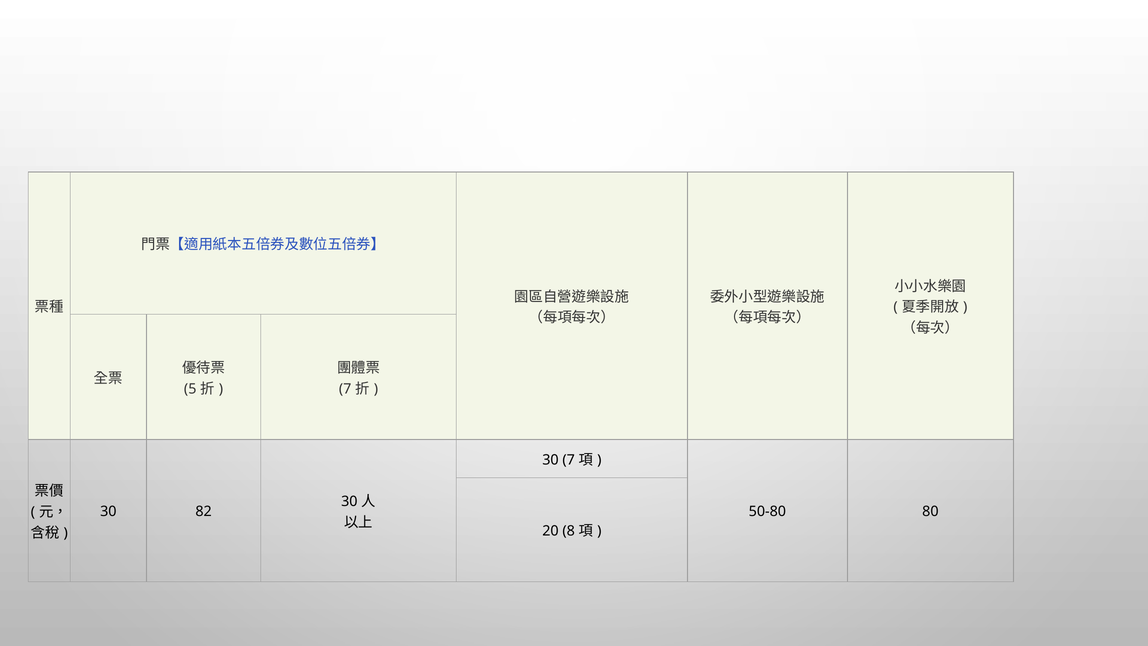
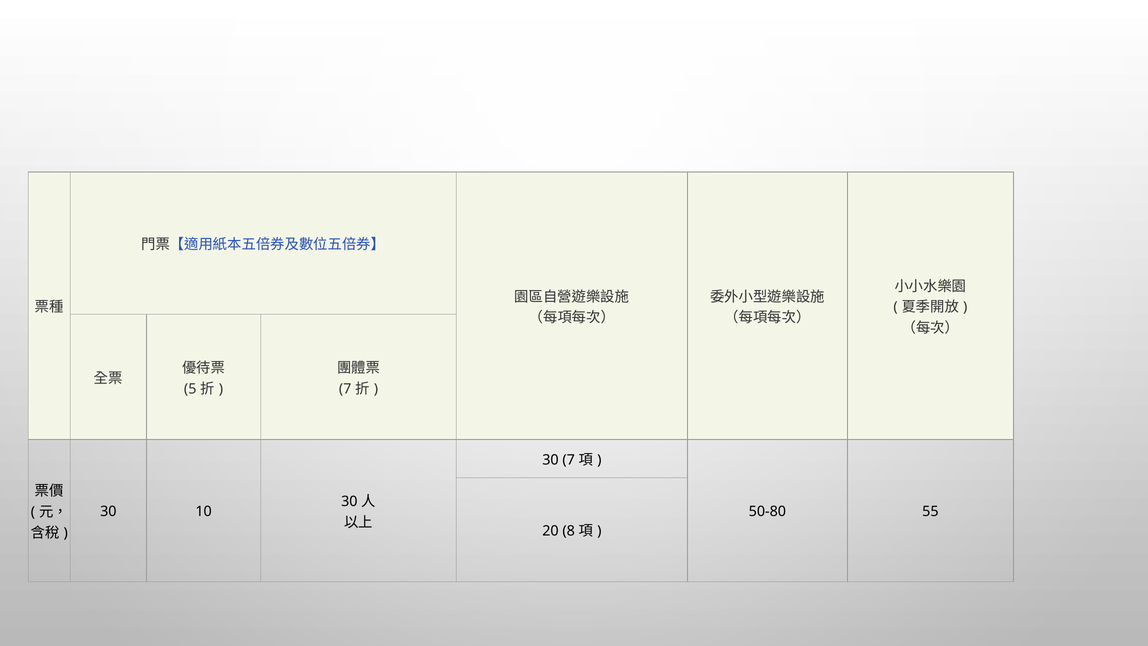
82: 82 -> 10
80: 80 -> 55
